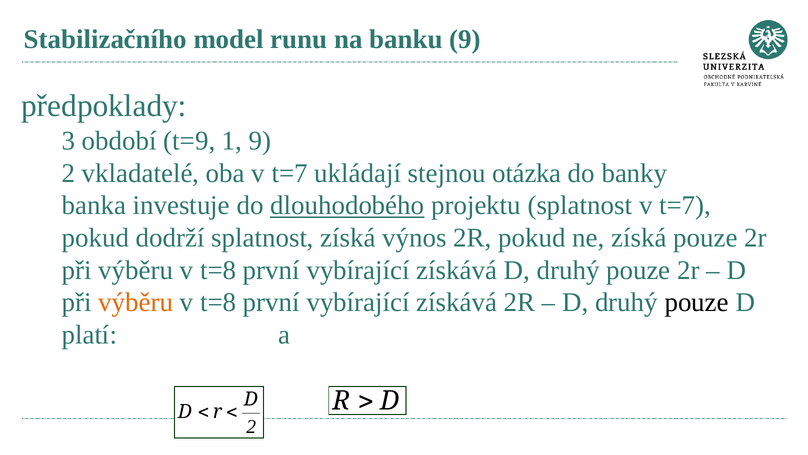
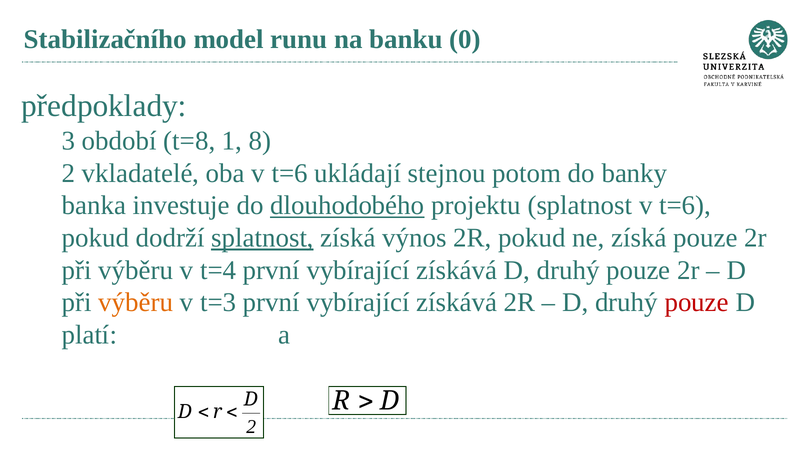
banku 9: 9 -> 0
t=9: t=9 -> t=8
1 9: 9 -> 8
oba v t=7: t=7 -> t=6
otázka: otázka -> potom
splatnost v t=7: t=7 -> t=6
splatnost at (262, 238) underline: none -> present
t=8 at (218, 270): t=8 -> t=4
t=8 at (218, 302): t=8 -> t=3
pouze at (697, 302) colour: black -> red
